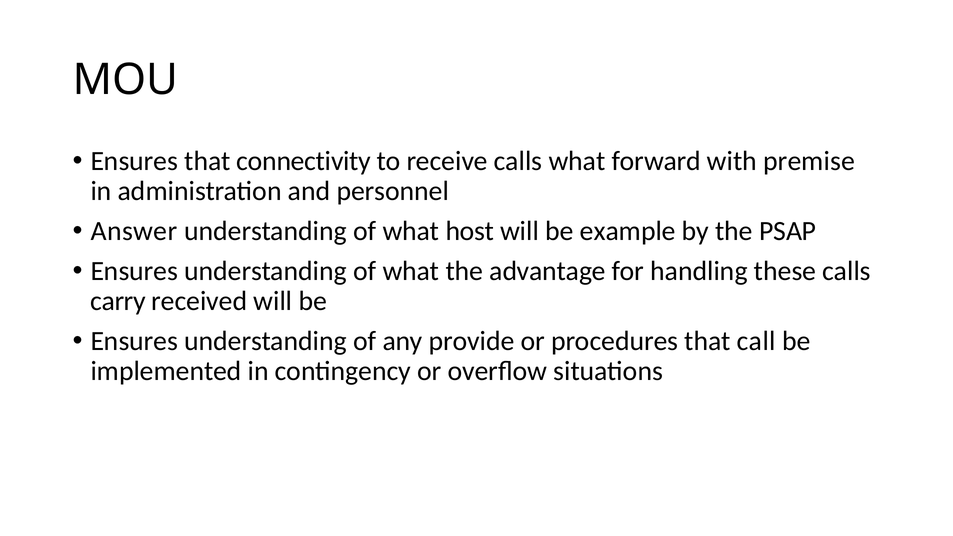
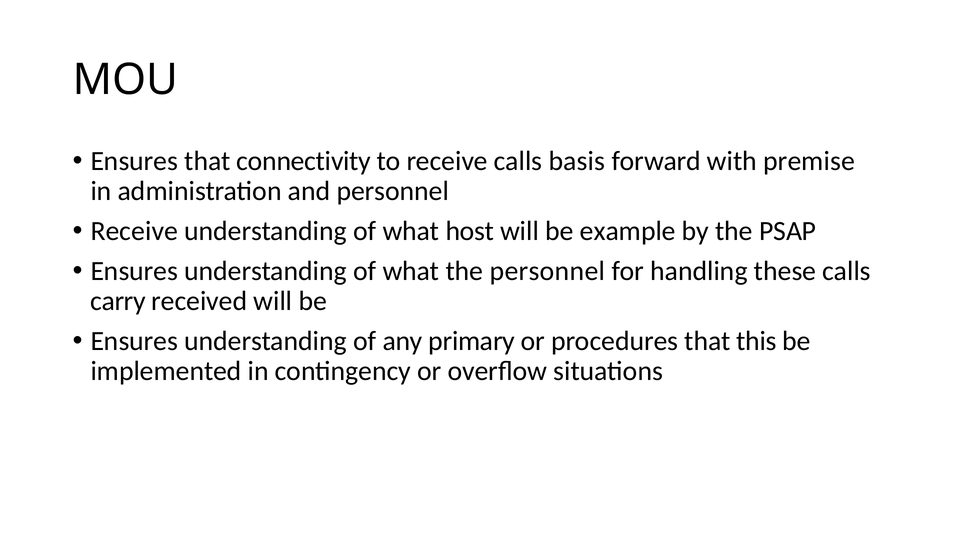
calls what: what -> basis
Answer at (134, 231): Answer -> Receive
the advantage: advantage -> personnel
provide: provide -> primary
call: call -> this
